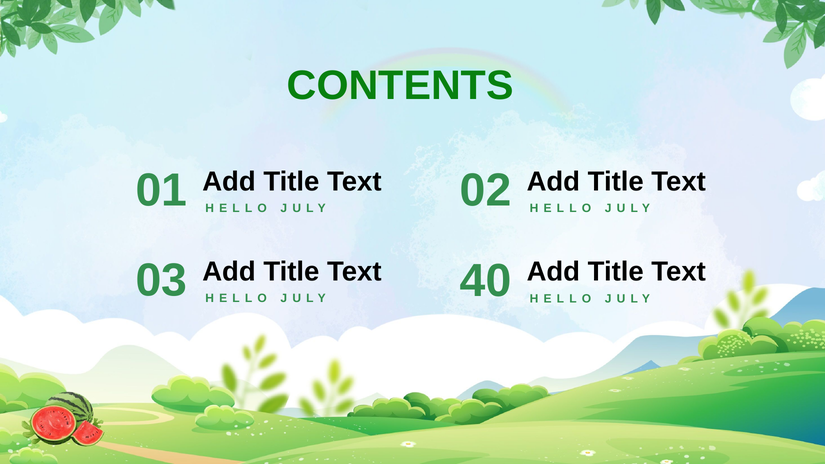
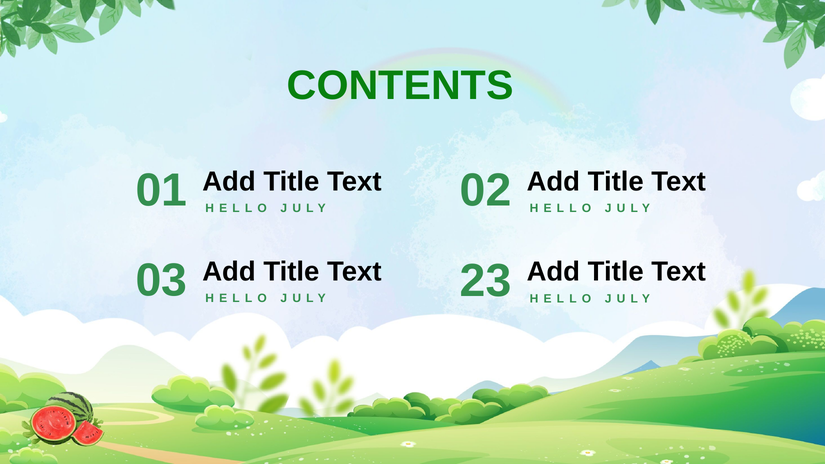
40: 40 -> 23
